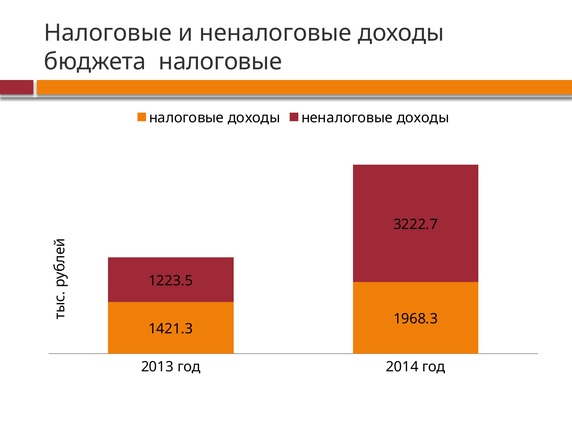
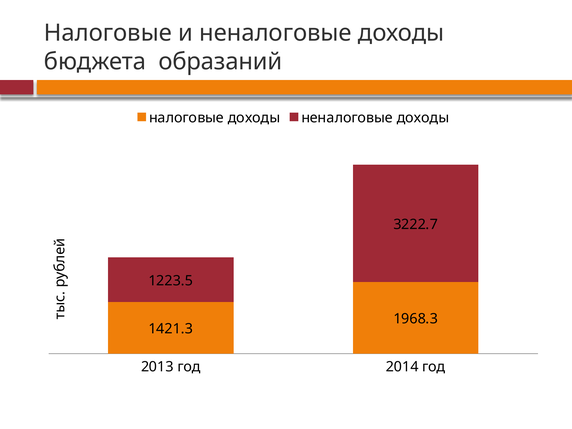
бюджета налоговые: налоговые -> образаний
